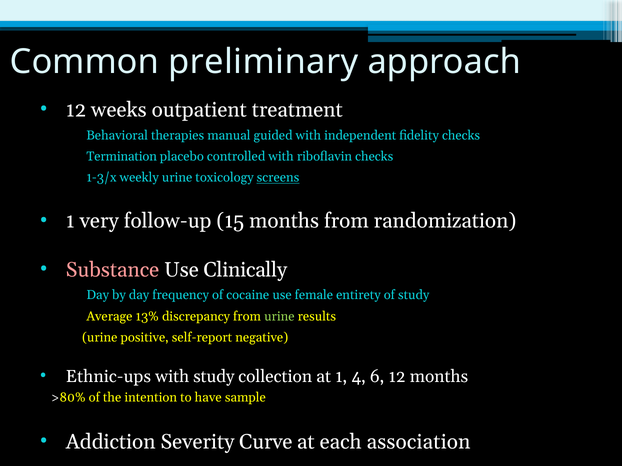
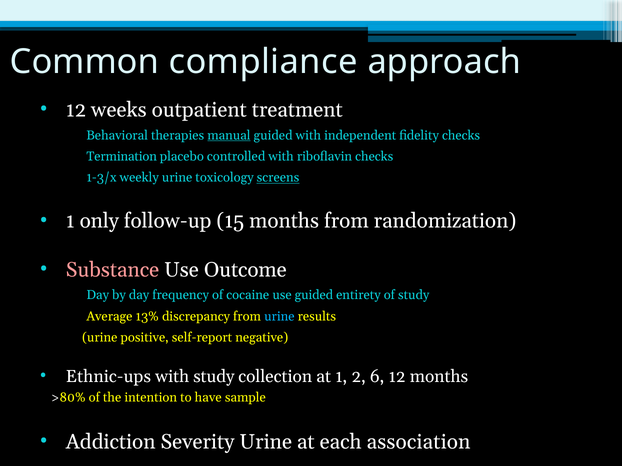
preliminary: preliminary -> compliance
manual underline: none -> present
very: very -> only
Clinically: Clinically -> Outcome
use female: female -> guided
urine at (279, 317) colour: light green -> light blue
4: 4 -> 2
Severity Curve: Curve -> Urine
